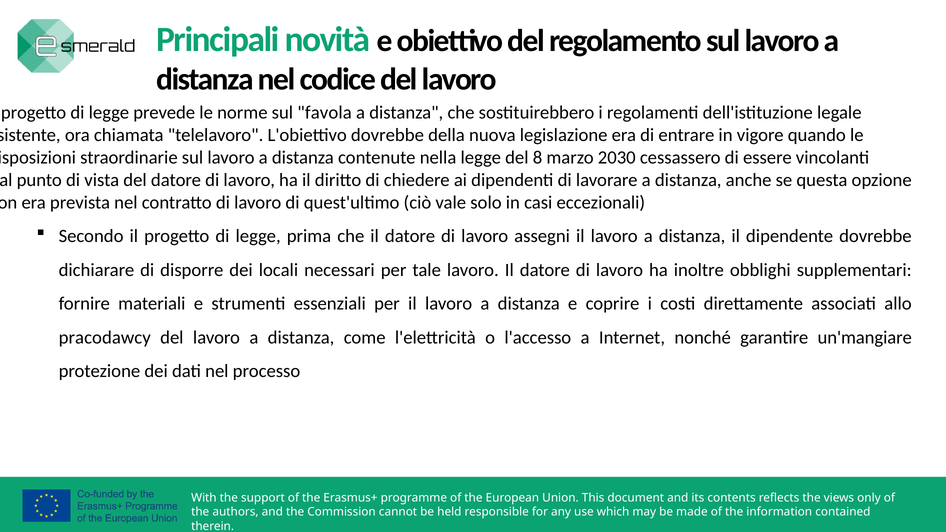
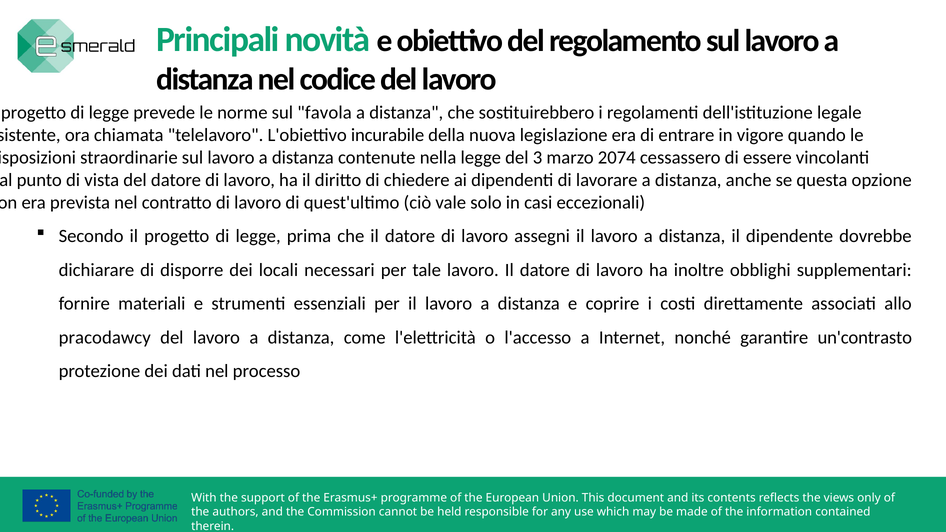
L'obiettivo dovrebbe: dovrebbe -> incurabile
8: 8 -> 3
2030: 2030 -> 2074
un'mangiare: un'mangiare -> un'contrasto
